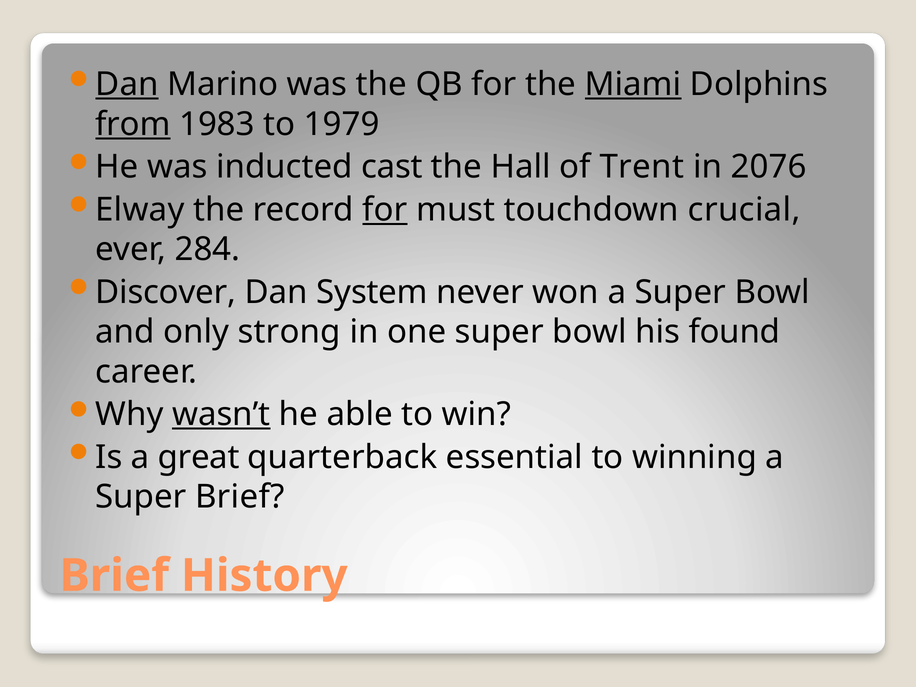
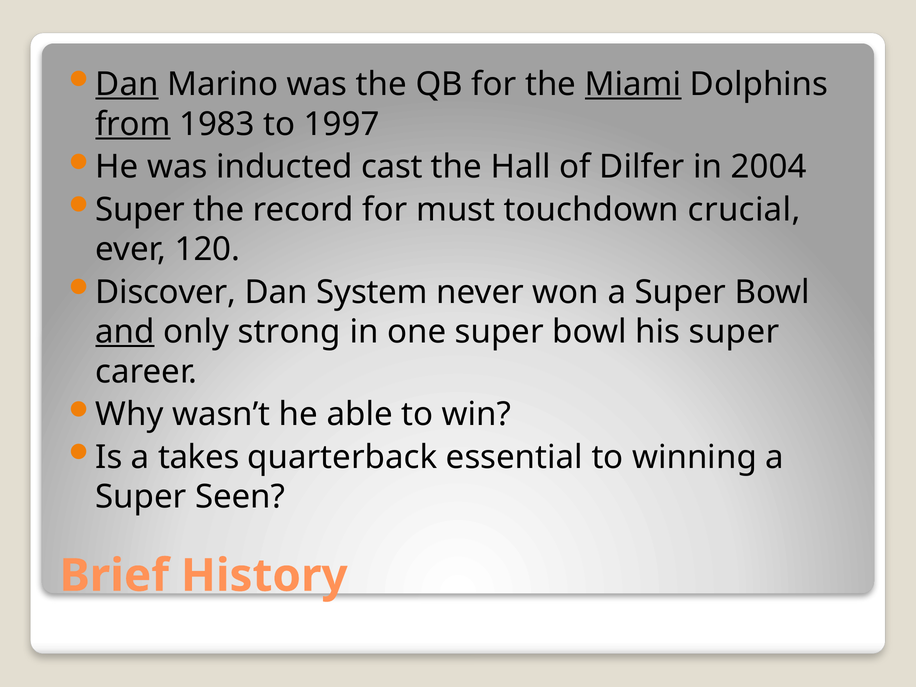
1979: 1979 -> 1997
Trent: Trent -> Dilfer
2076: 2076 -> 2004
Elway at (140, 210): Elway -> Super
for at (385, 210) underline: present -> none
284: 284 -> 120
and underline: none -> present
his found: found -> super
wasn’t underline: present -> none
great: great -> takes
Super Brief: Brief -> Seen
